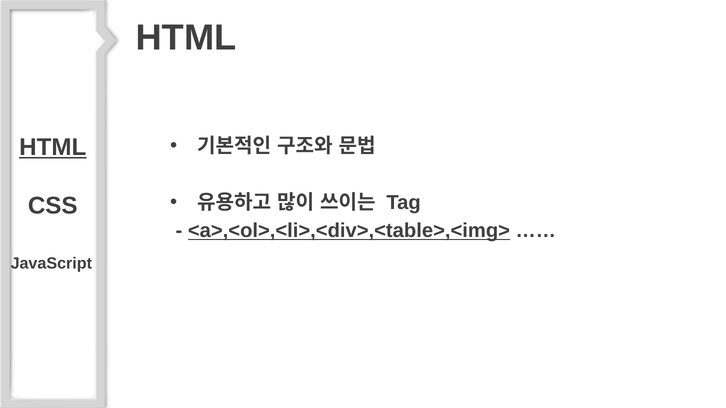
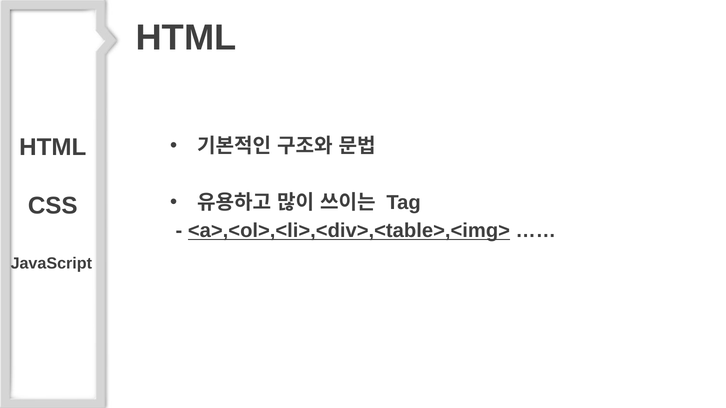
HTML at (53, 148) underline: present -> none
